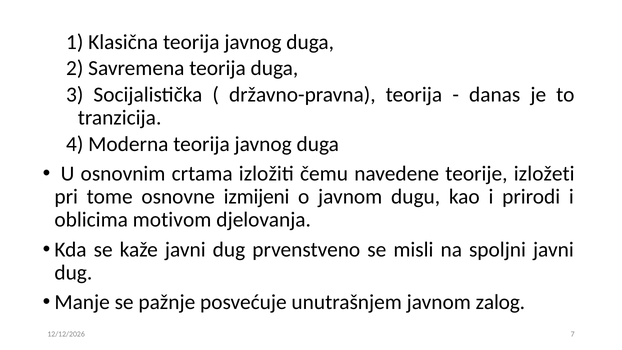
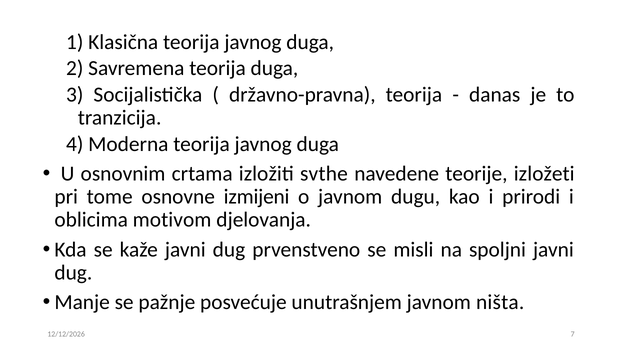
čemu: čemu -> svthe
zalog: zalog -> ništa
